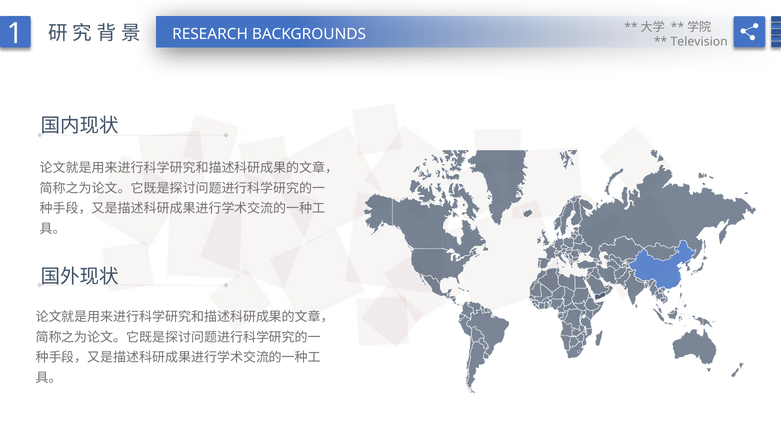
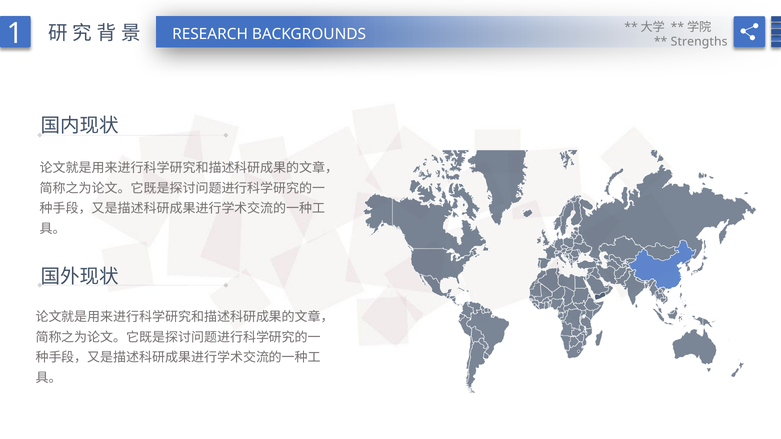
Television: Television -> Strengths
